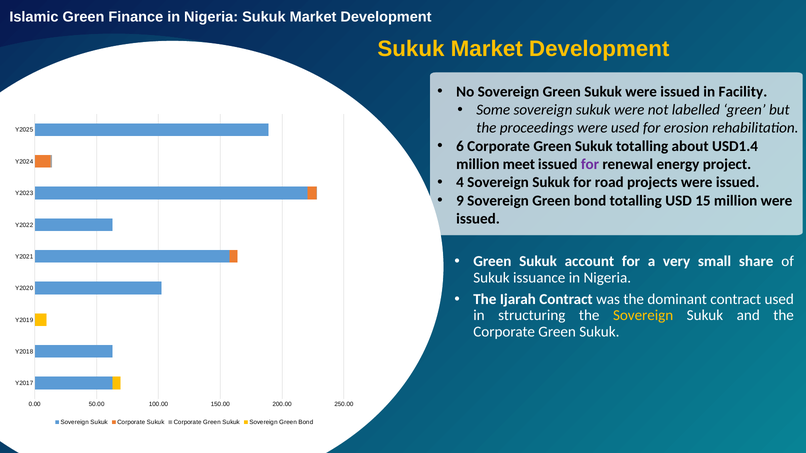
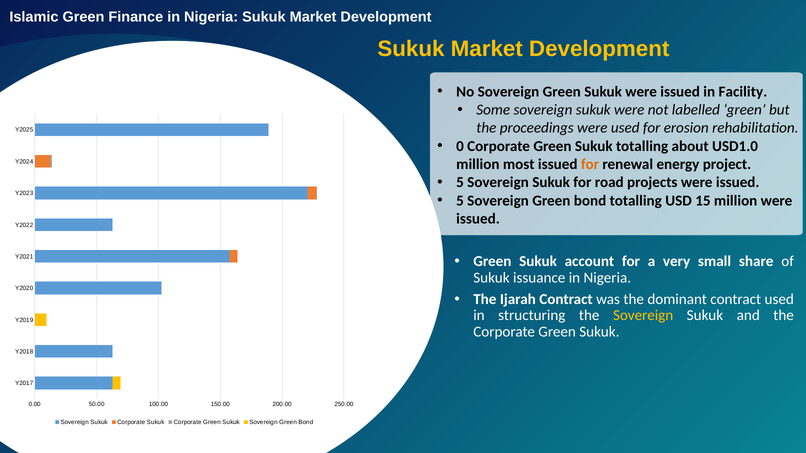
6: 6 -> 0
USD1.4: USD1.4 -> USD1.0
meet: meet -> most
for at (590, 164) colour: purple -> orange
4 at (460, 183): 4 -> 5
9 at (460, 201): 9 -> 5
